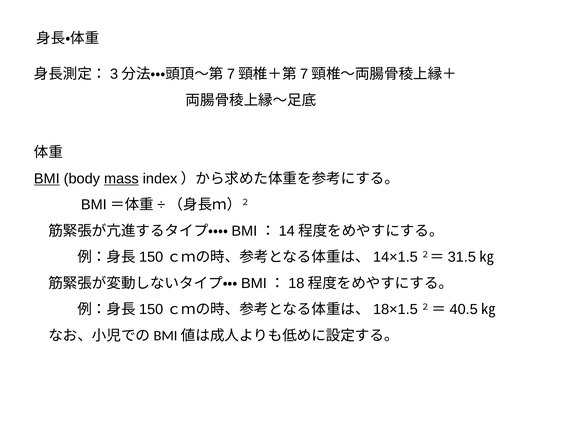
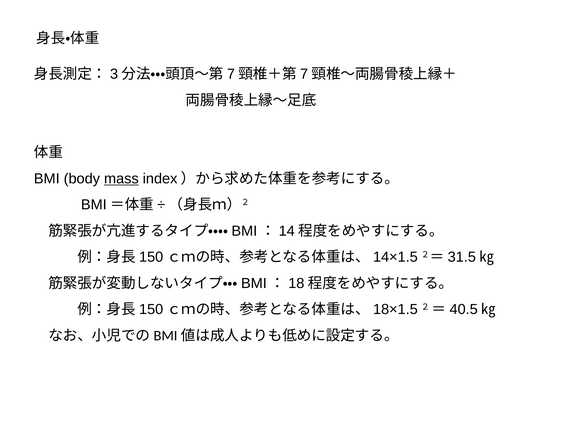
BMI underline: present -> none
